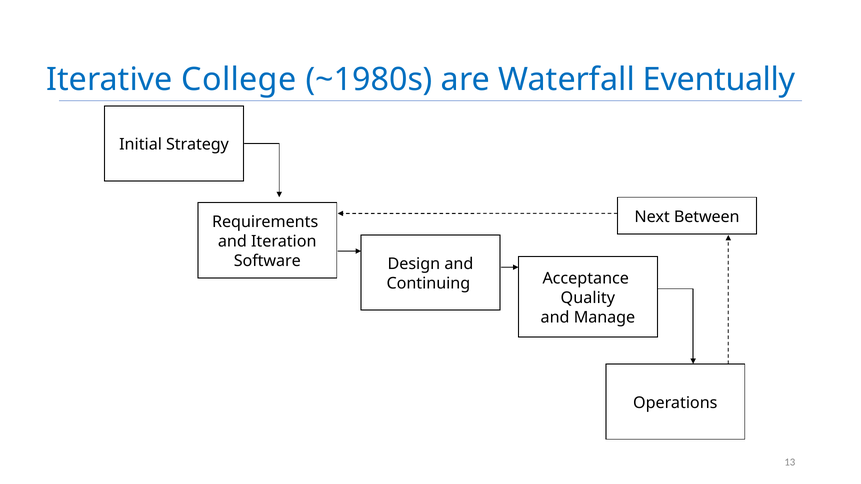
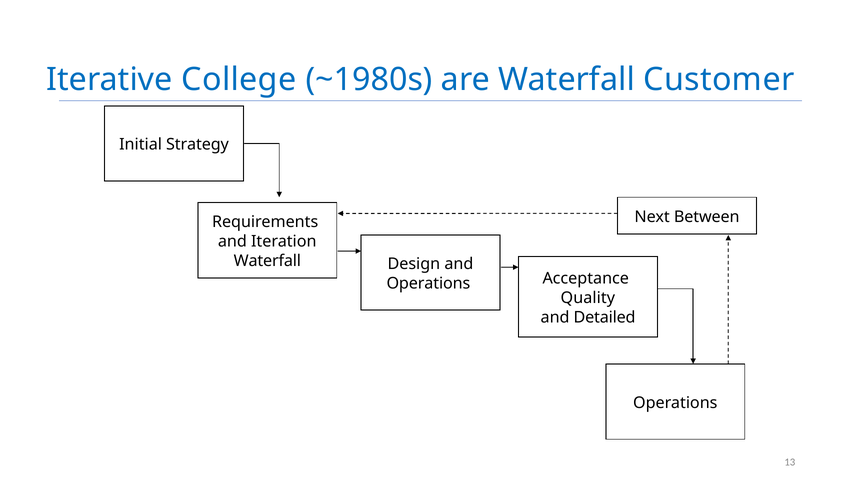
Eventually: Eventually -> Customer
Software at (267, 261): Software -> Waterfall
Continuing at (428, 284): Continuing -> Operations
Manage: Manage -> Detailed
